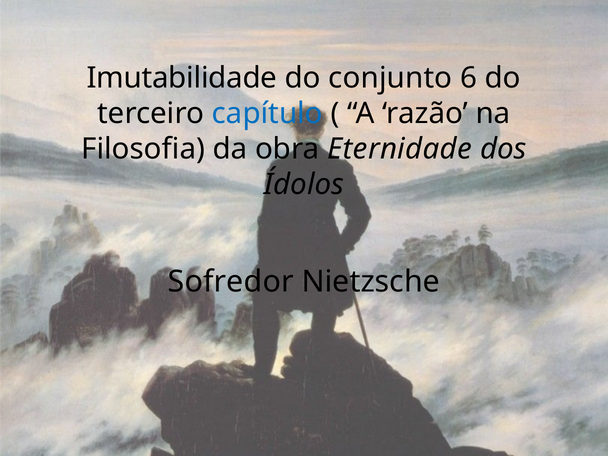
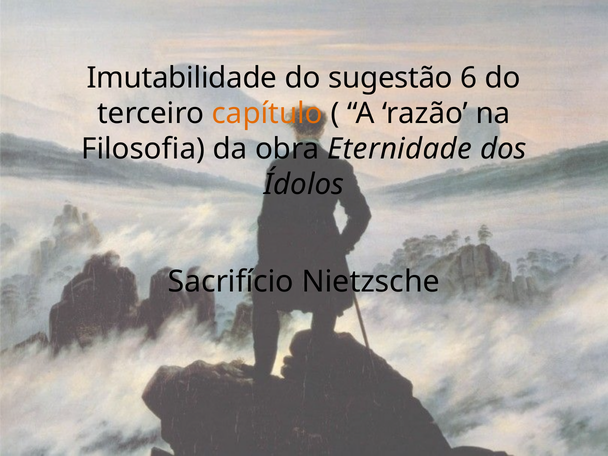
conjunto: conjunto -> sugestão
capítulo colour: blue -> orange
Sofredor: Sofredor -> Sacrifício
